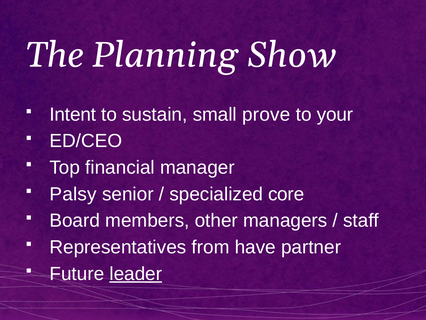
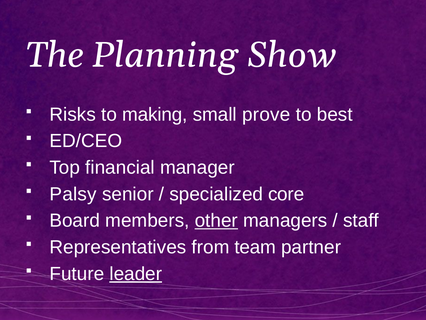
Intent: Intent -> Risks
sustain: sustain -> making
your: your -> best
other underline: none -> present
have: have -> team
